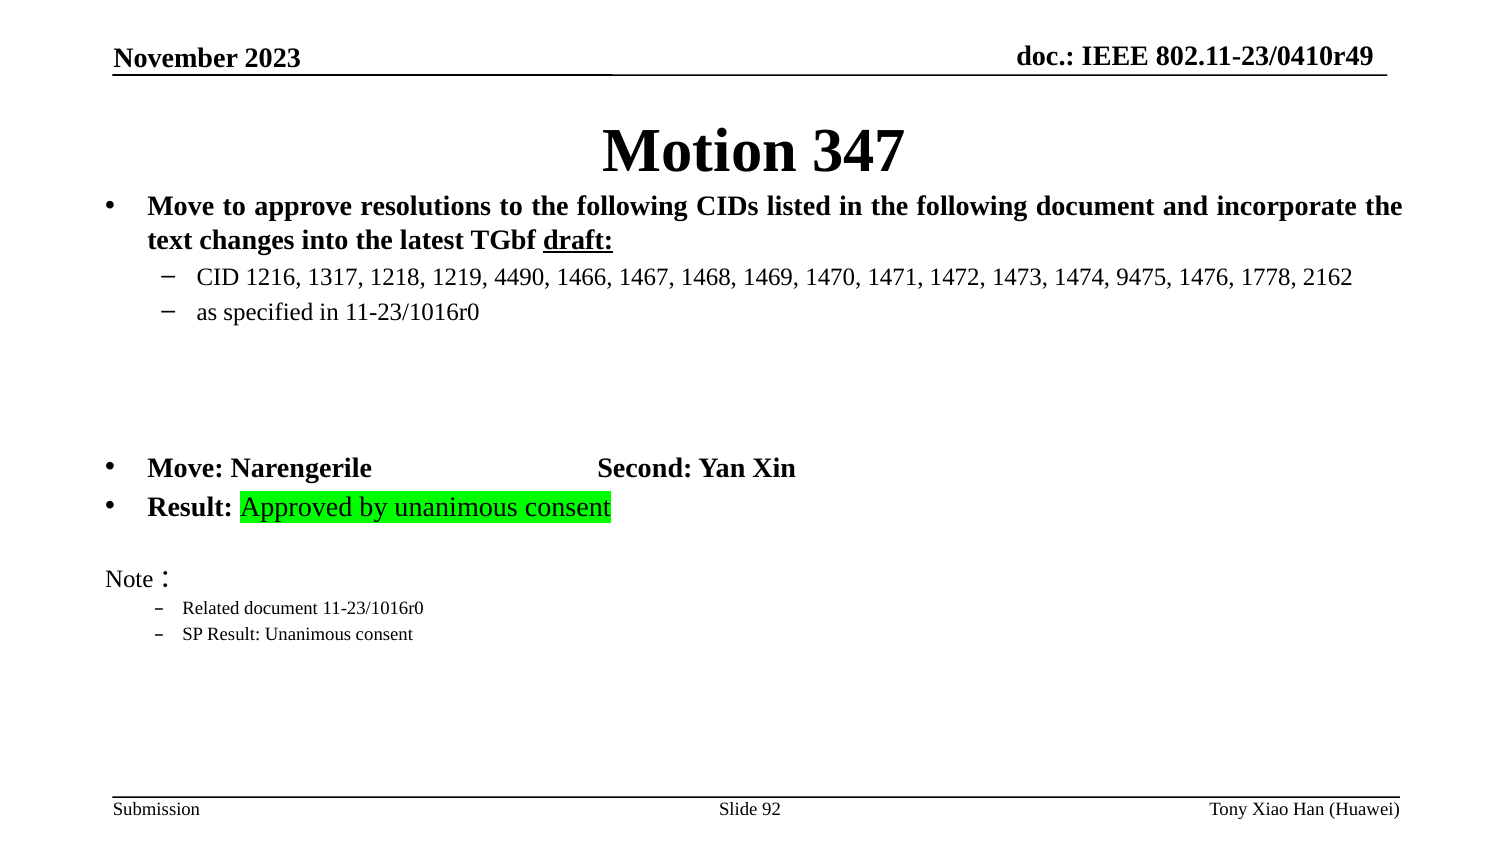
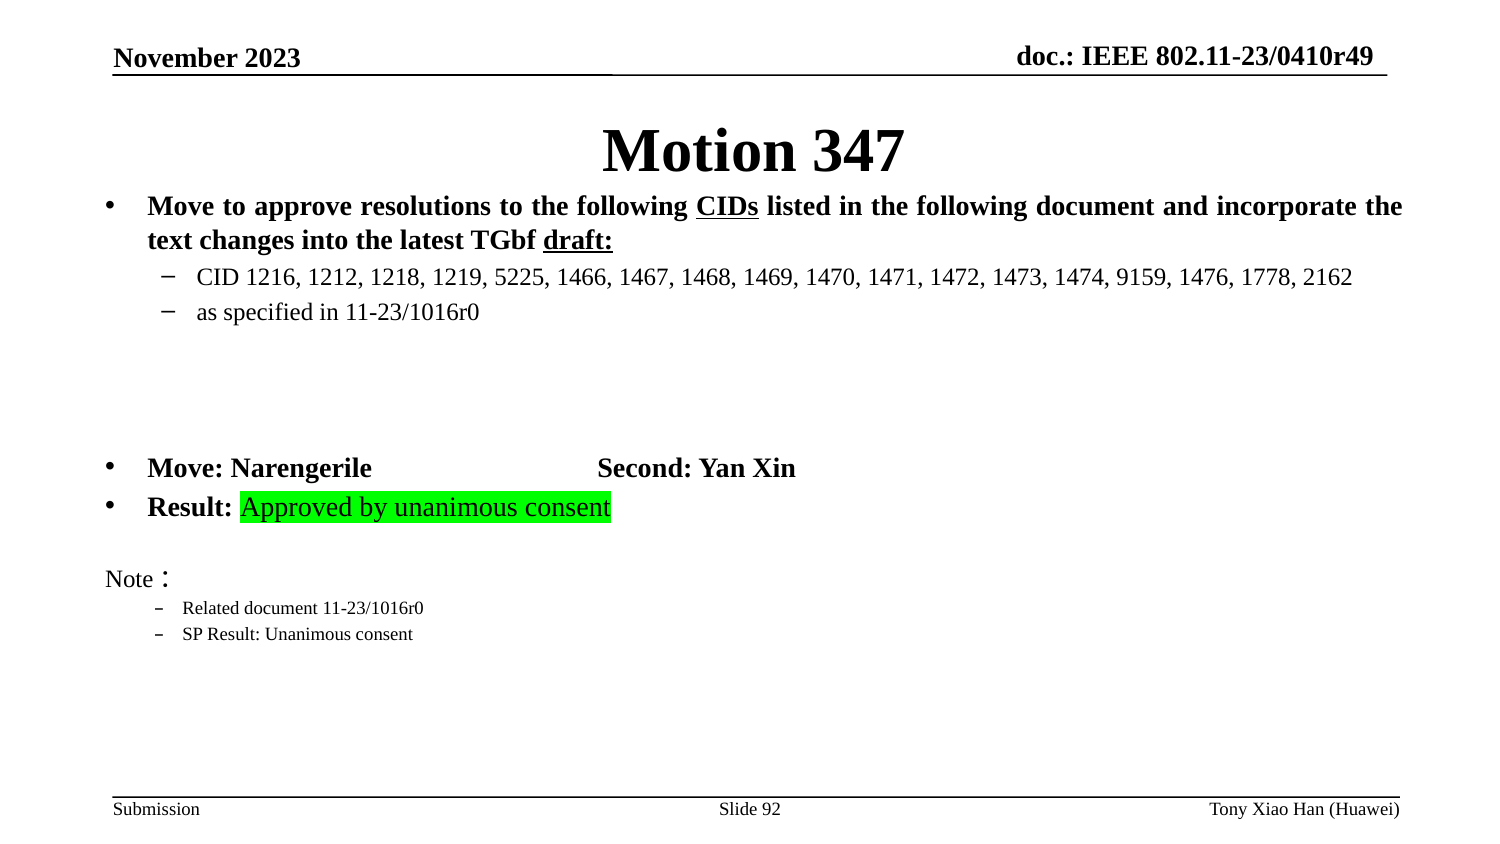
CIDs underline: none -> present
1317: 1317 -> 1212
4490: 4490 -> 5225
9475: 9475 -> 9159
